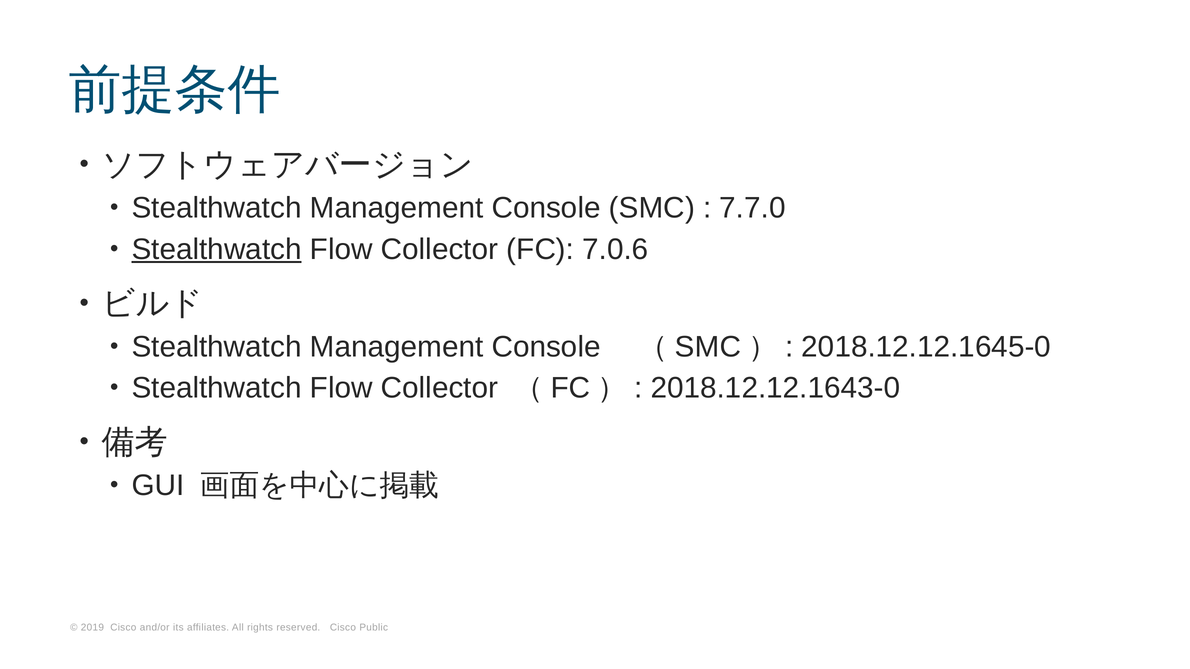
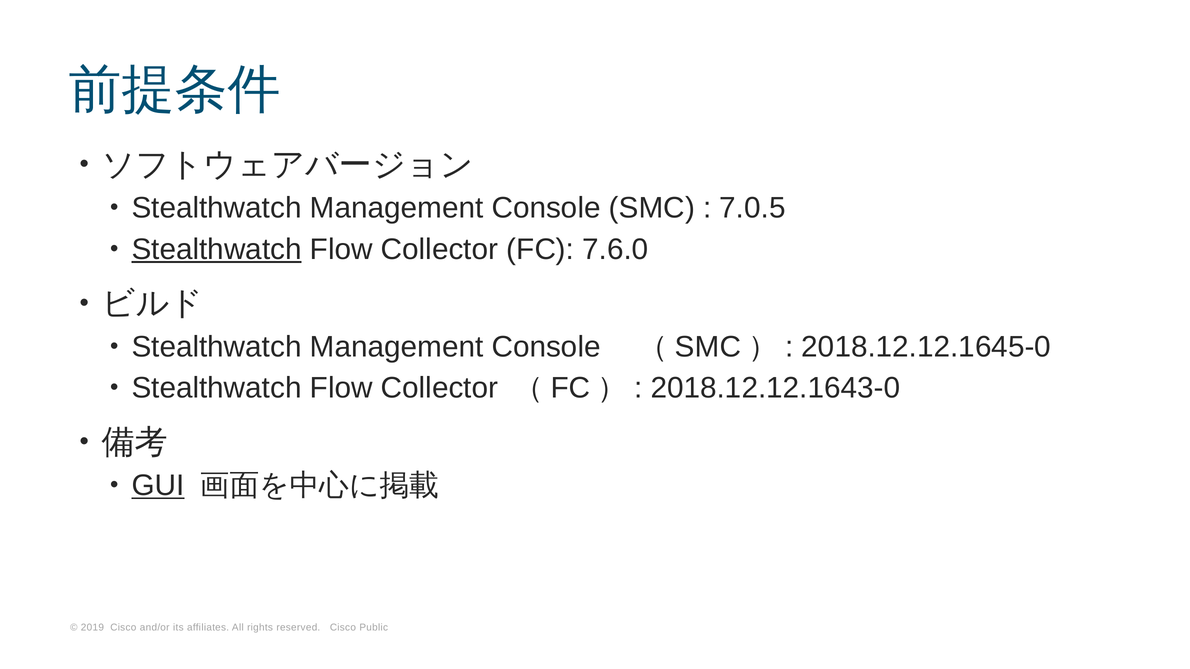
7.7.0: 7.7.0 -> 7.0.5
7.0.6: 7.0.6 -> 7.6.0
GUI underline: none -> present
